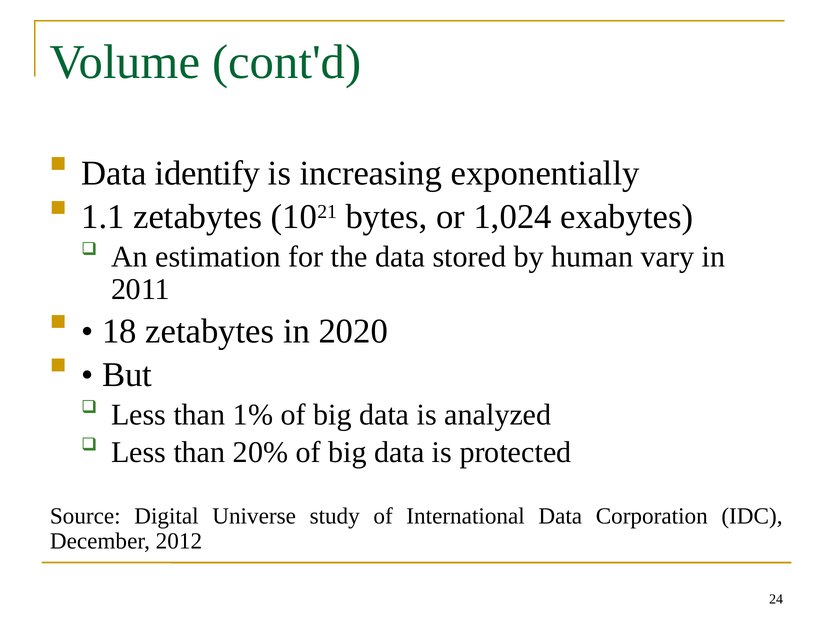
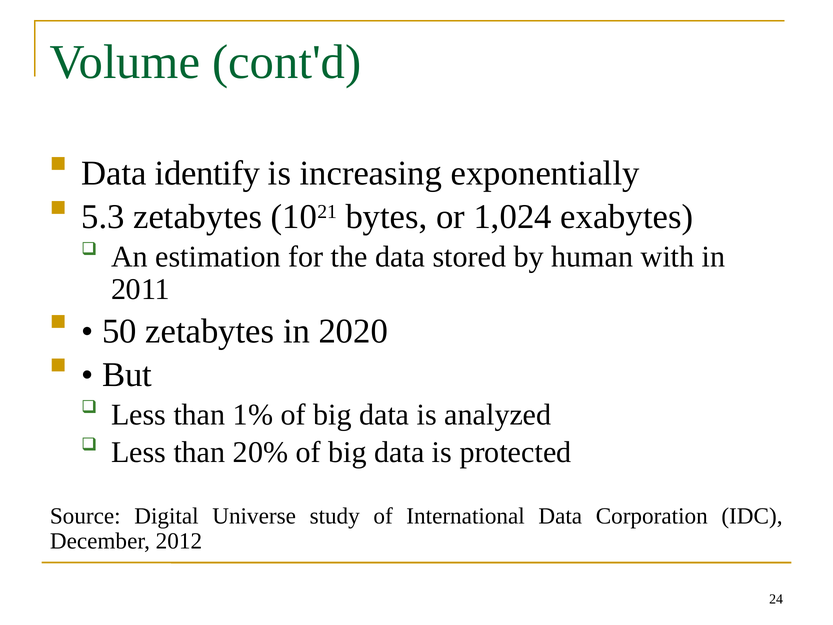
1.1: 1.1 -> 5.3
vary: vary -> with
18: 18 -> 50
